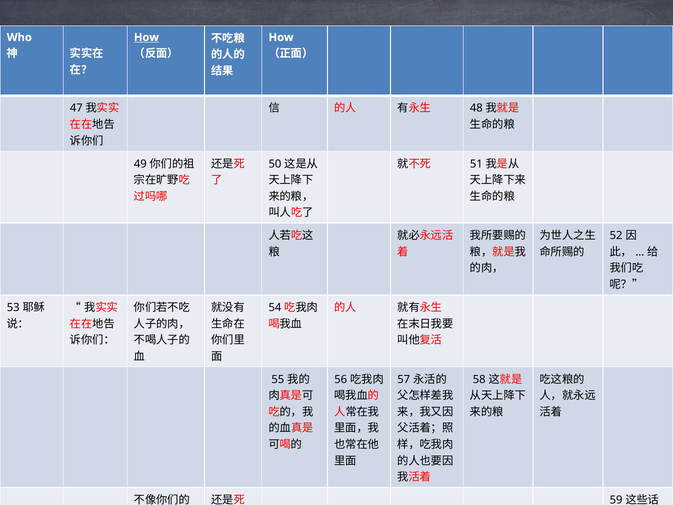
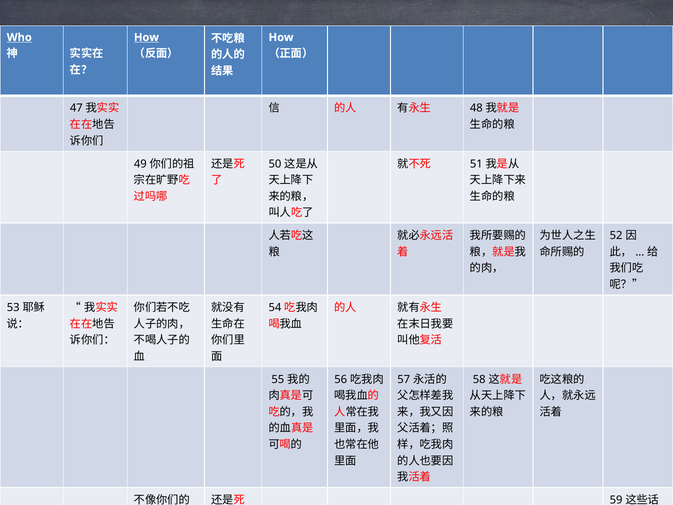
Who underline: none -> present
